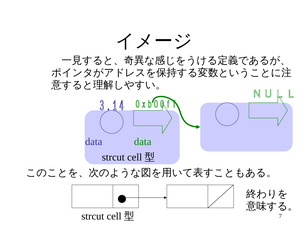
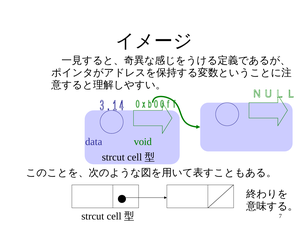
data data: data -> void
